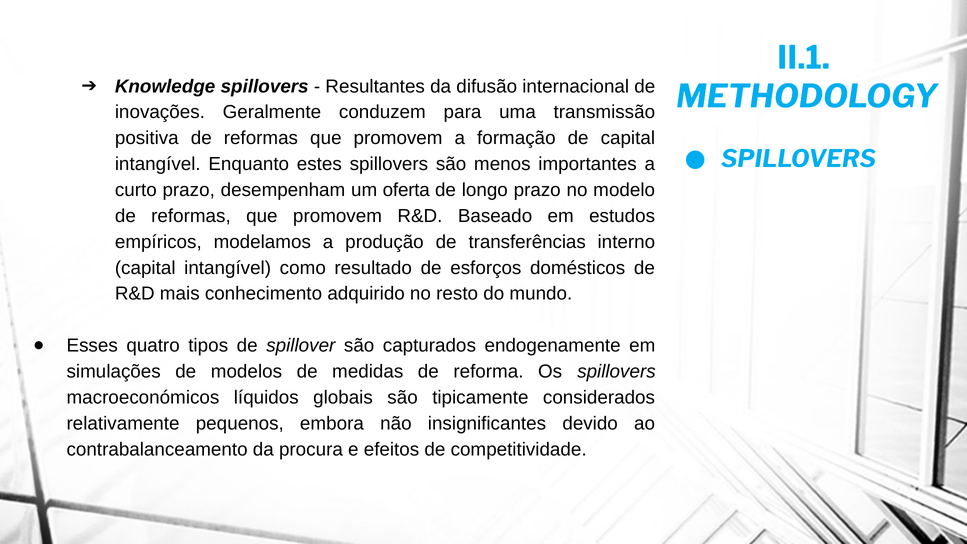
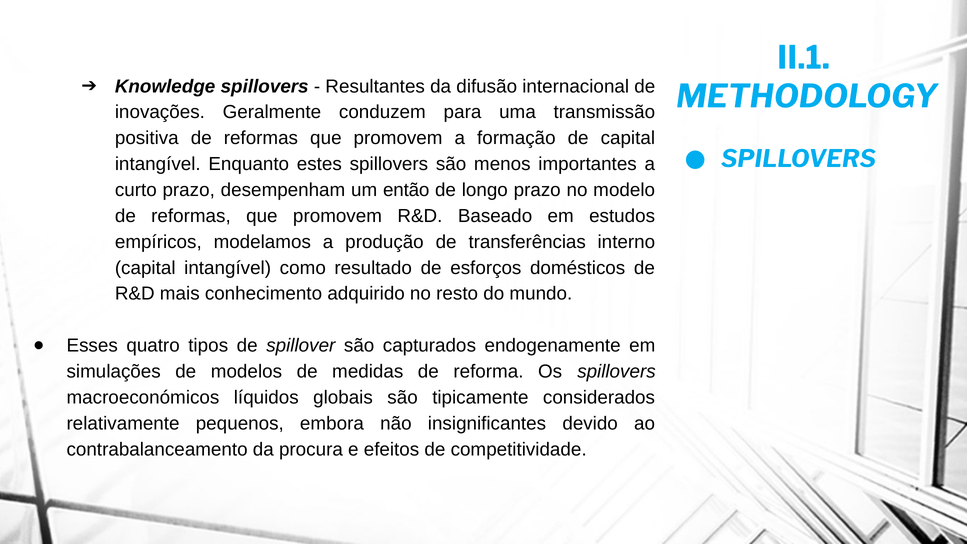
oferta: oferta -> então
